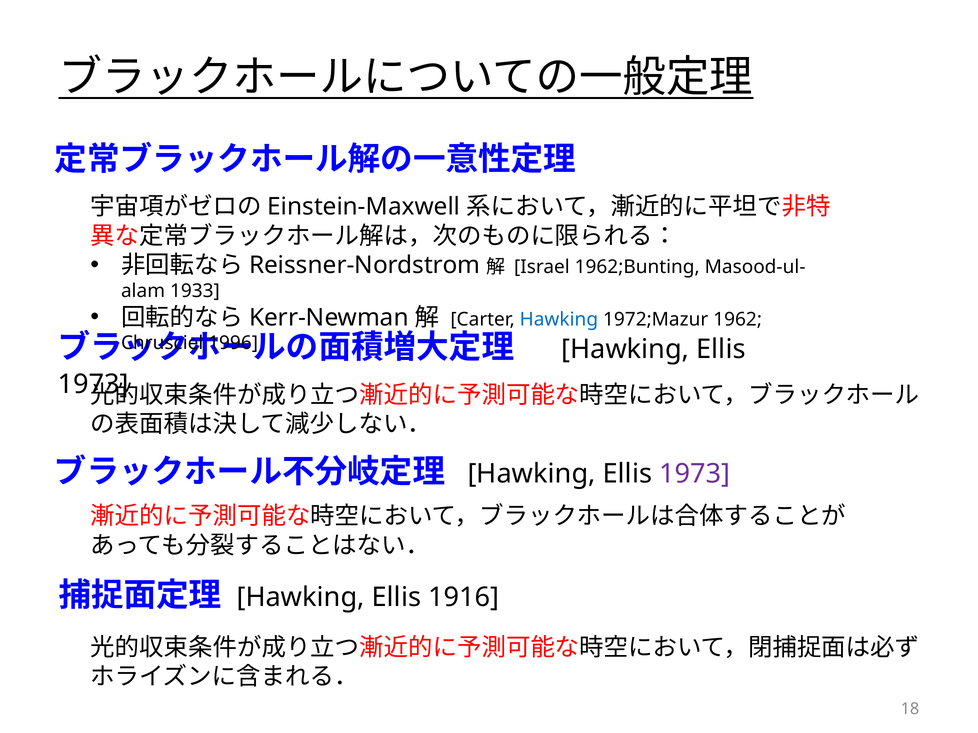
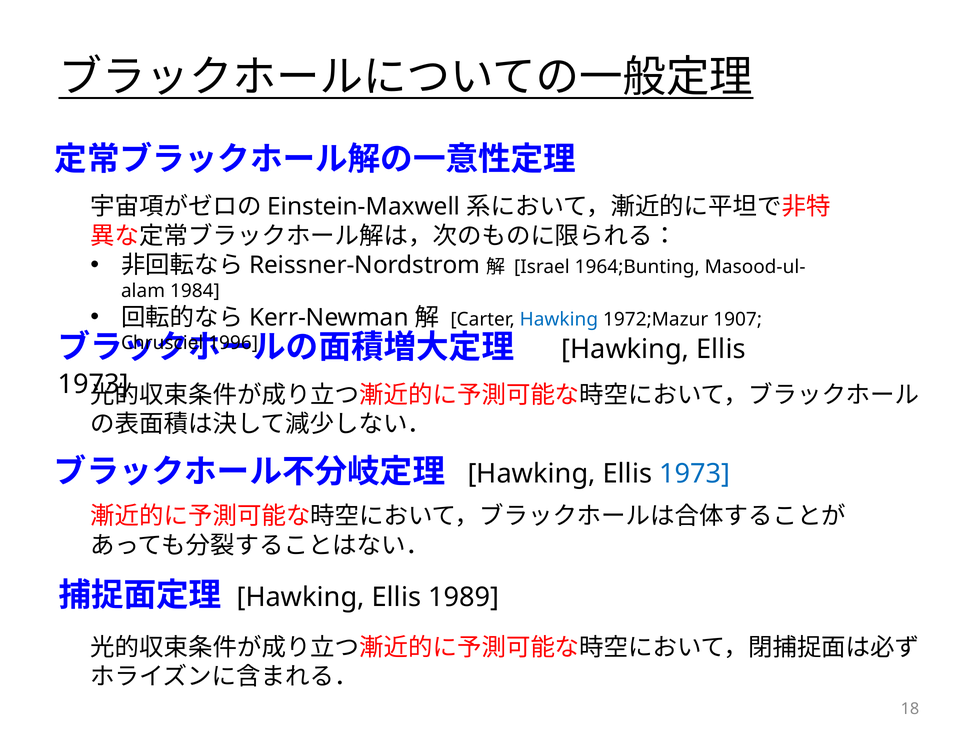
1962;Bunting: 1962;Bunting -> 1964;Bunting
1933: 1933 -> 1984
1962: 1962 -> 1907
1973 at (695, 474) colour: purple -> blue
1916: 1916 -> 1989
